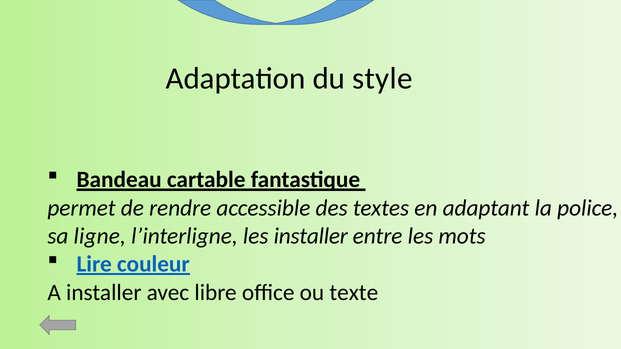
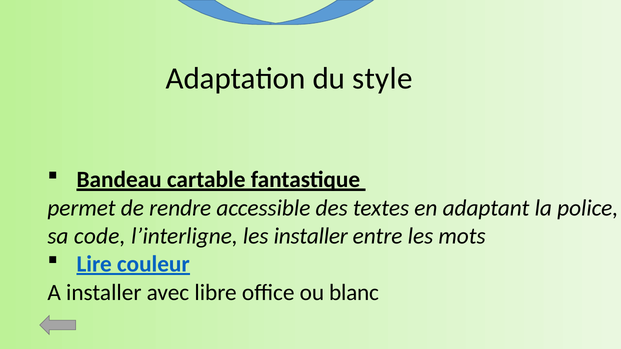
ligne: ligne -> code
texte: texte -> blanc
